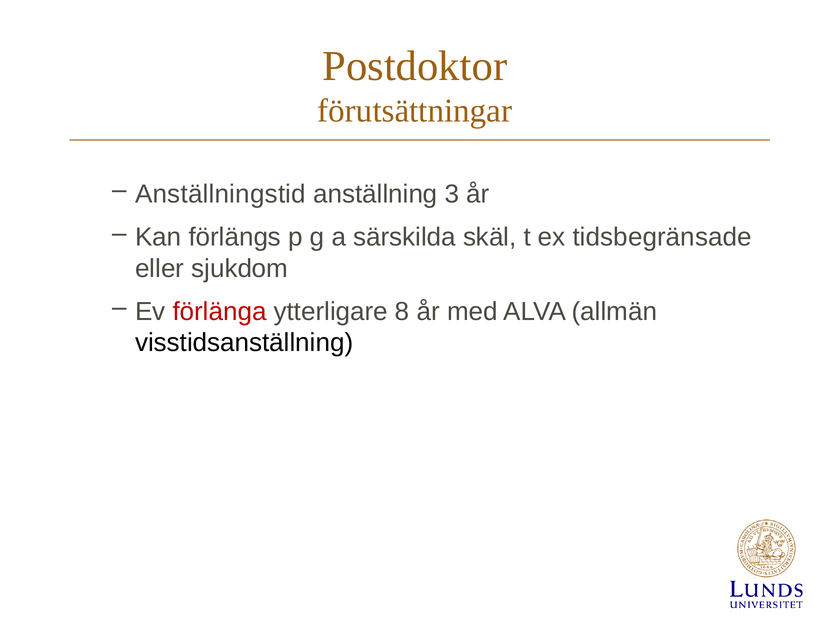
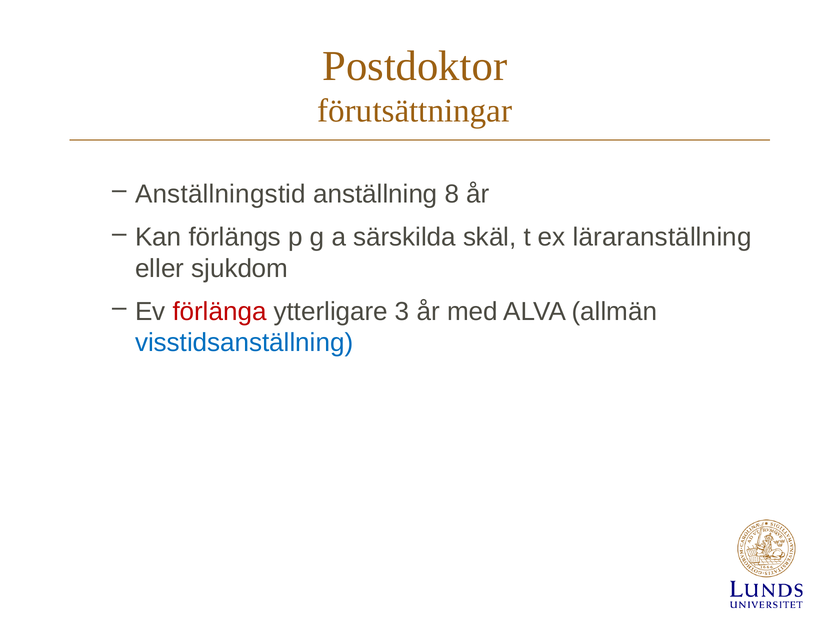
3: 3 -> 8
tidsbegränsade: tidsbegränsade -> läraranställning
8: 8 -> 3
visstidsanställning colour: black -> blue
